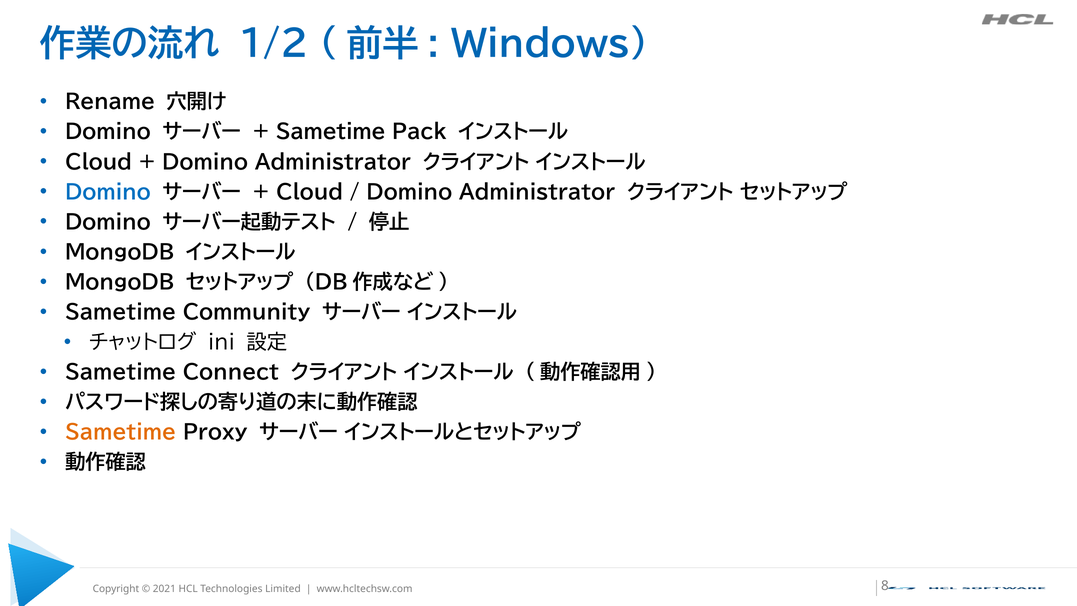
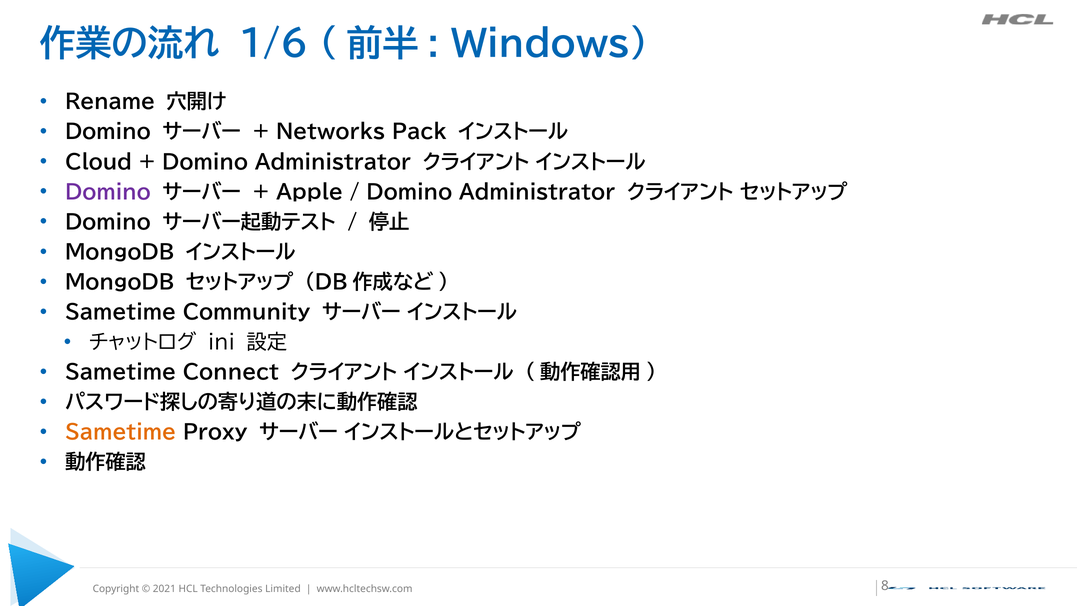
1/2: 1/2 -> 1/6
Sametime at (331, 132): Sametime -> Networks
Domino at (108, 192) colour: blue -> purple
Cloud at (310, 192): Cloud -> Apple
